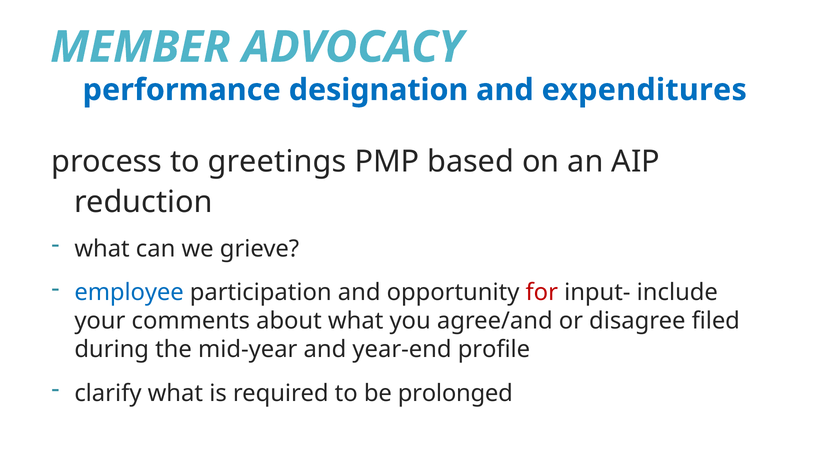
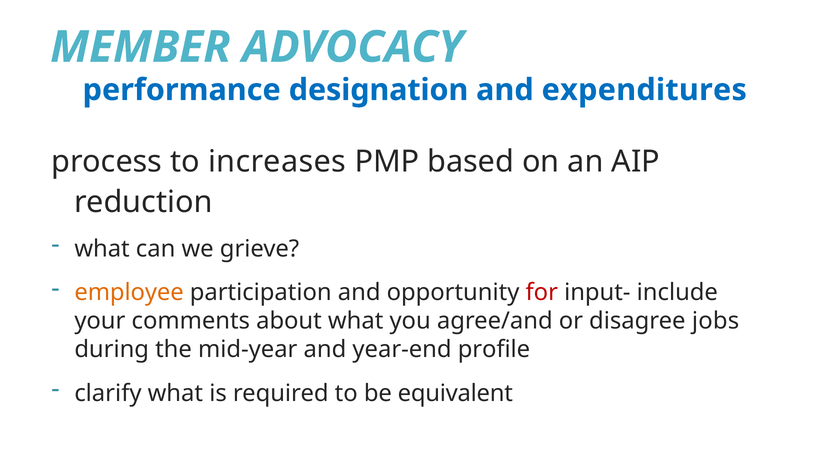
greetings: greetings -> increases
employee colour: blue -> orange
filed: filed -> jobs
prolonged: prolonged -> equivalent
